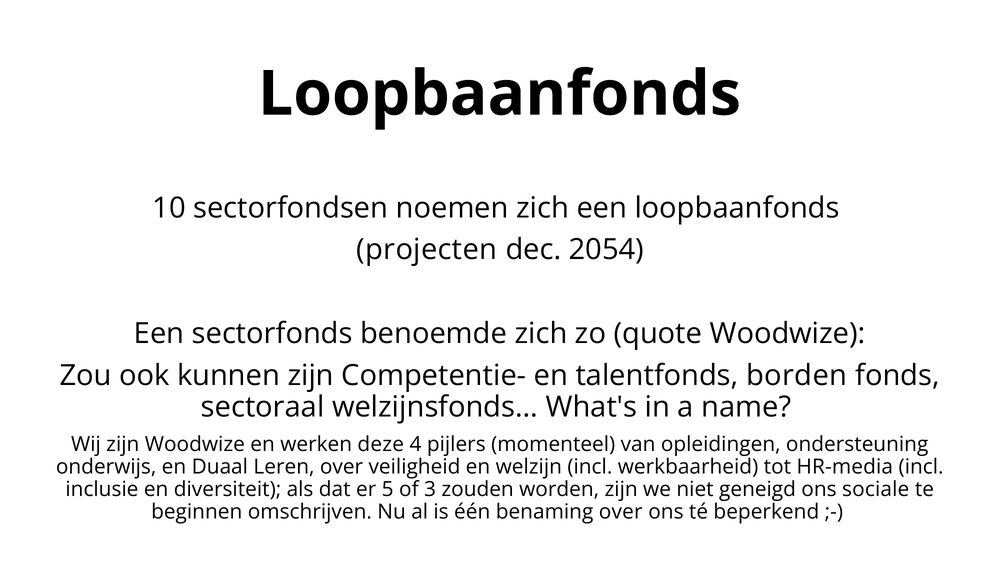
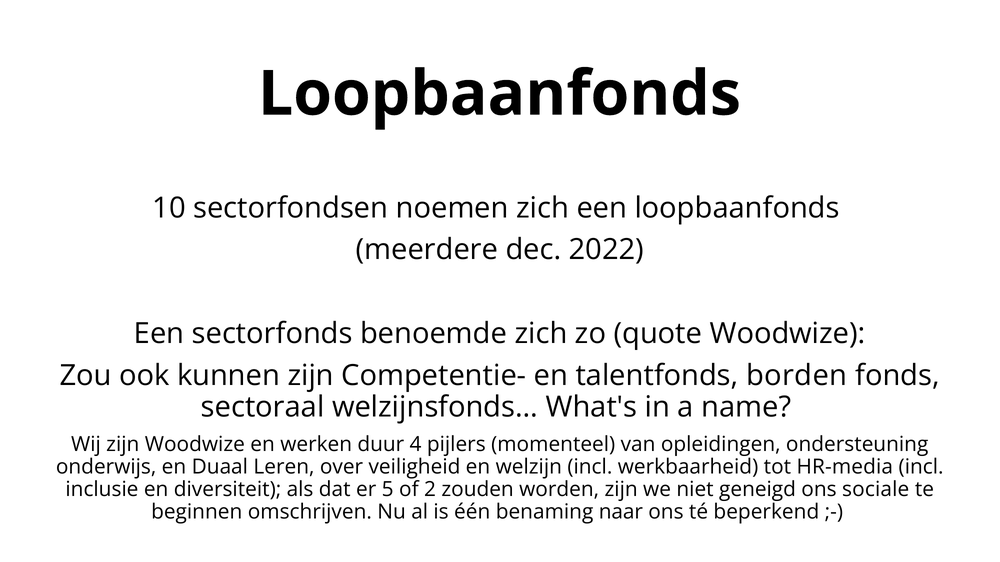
projecten: projecten -> meerdere
2054: 2054 -> 2022
deze: deze -> duur
3: 3 -> 2
benaming over: over -> naar
